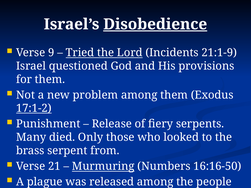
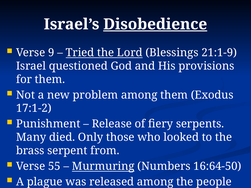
Incidents: Incidents -> Blessings
17:1-2 underline: present -> none
21: 21 -> 55
16:16-50: 16:16-50 -> 16:64-50
